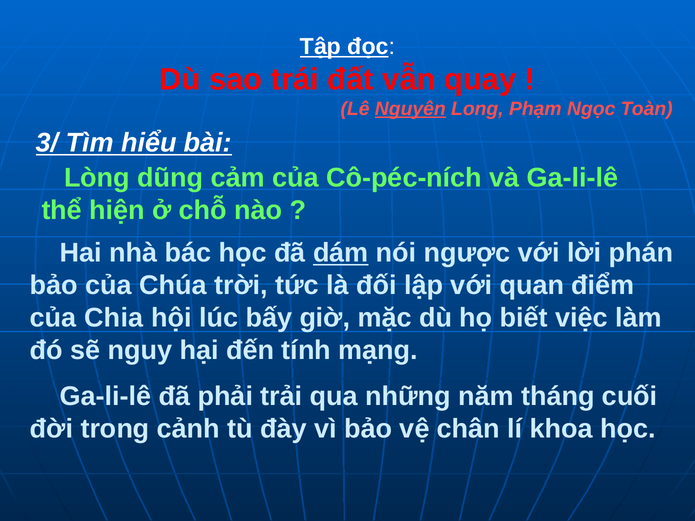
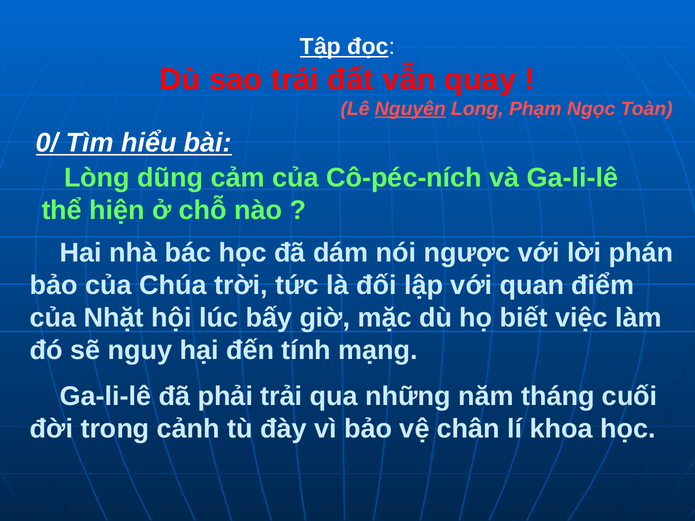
3/: 3/ -> 0/
dám underline: present -> none
Chia: Chia -> Nhặt
